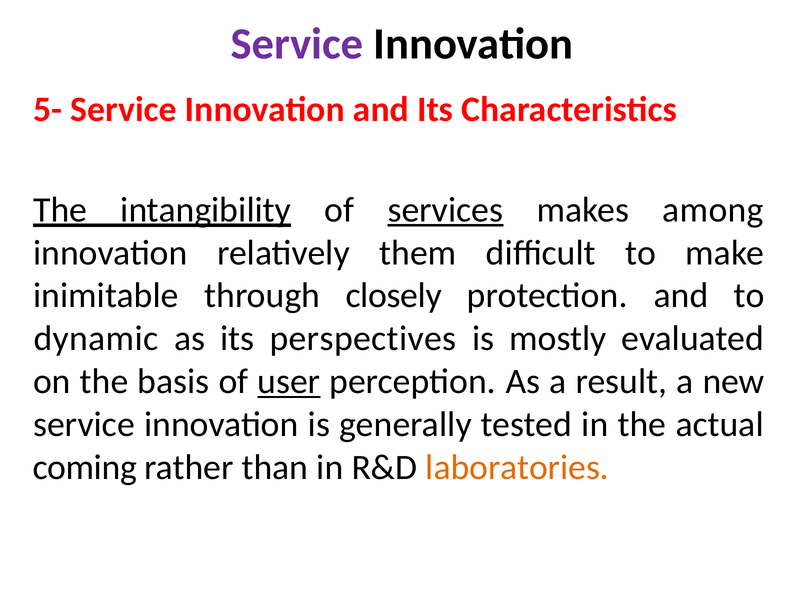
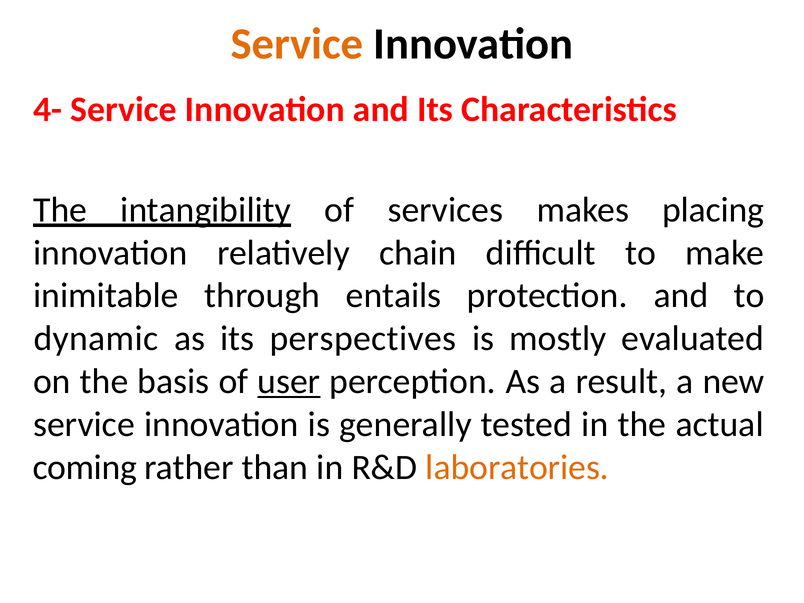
Service at (297, 44) colour: purple -> orange
5-: 5- -> 4-
services underline: present -> none
among: among -> placing
them: them -> chain
closely: closely -> entails
